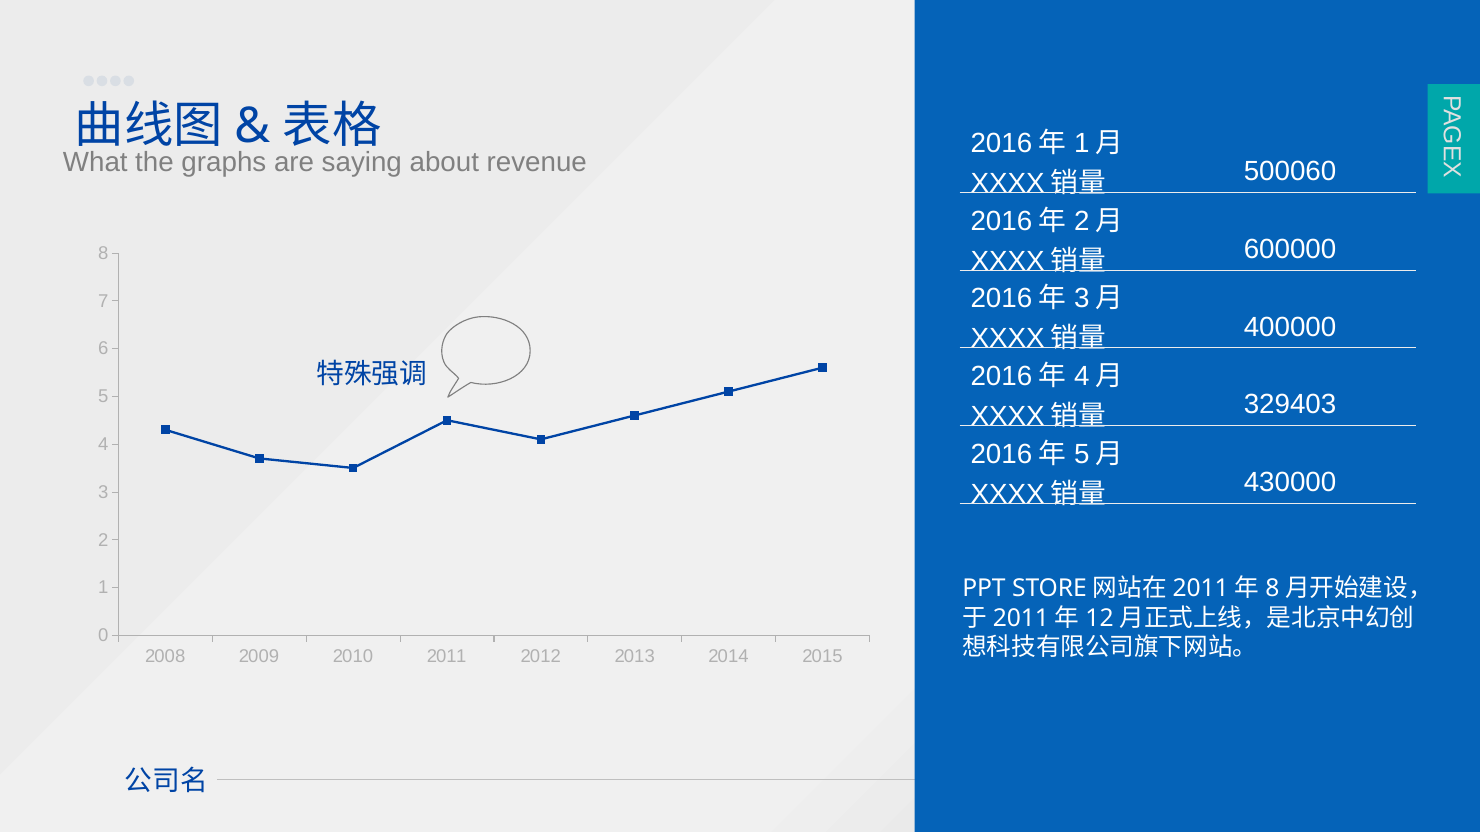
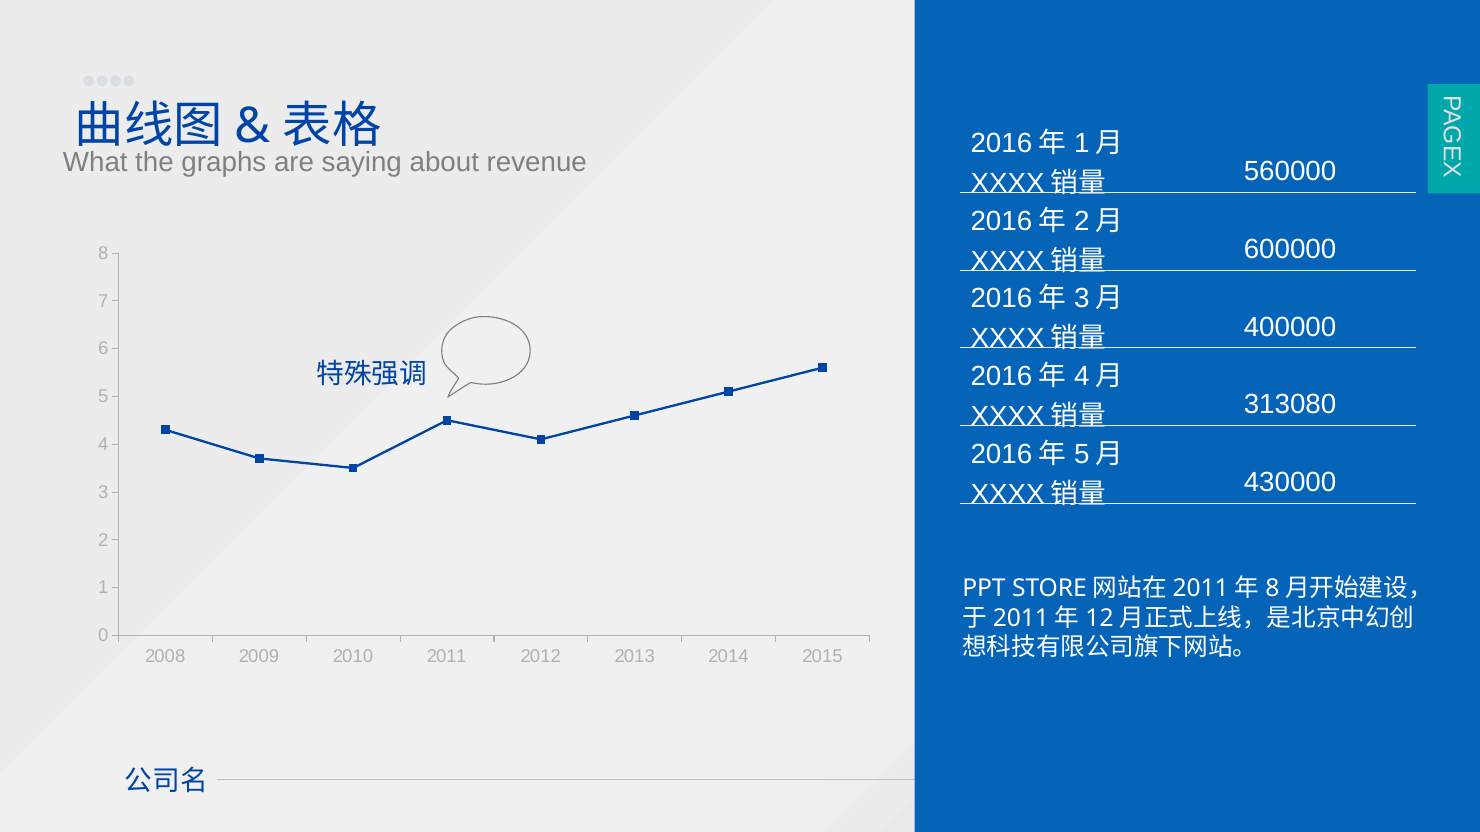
500060: 500060 -> 560000
329403: 329403 -> 313080
